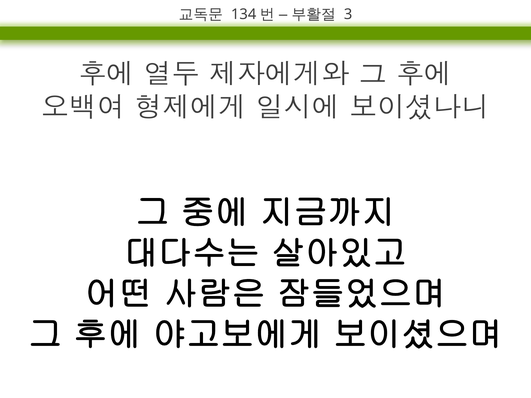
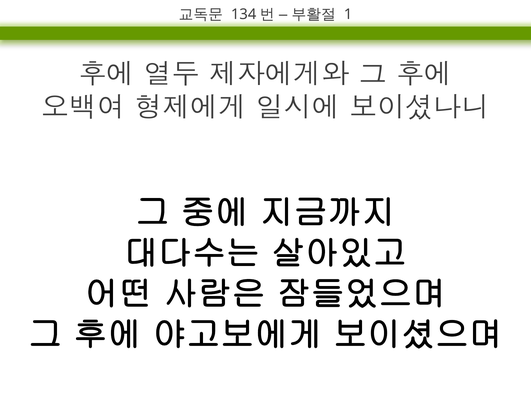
3: 3 -> 1
